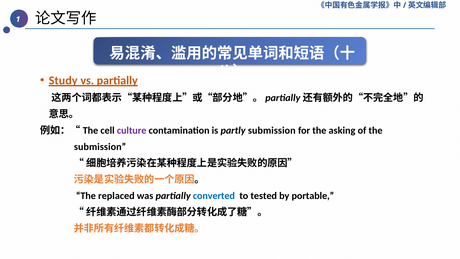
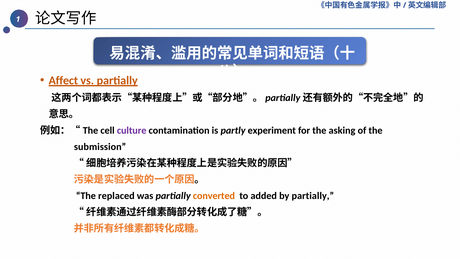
Study: Study -> Affect
partly submission: submission -> experiment
converted colour: blue -> orange
tested: tested -> added
by portable: portable -> partially
